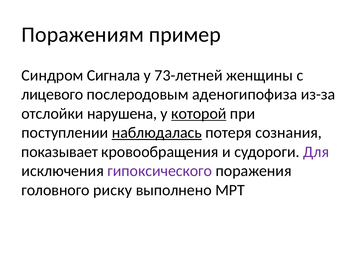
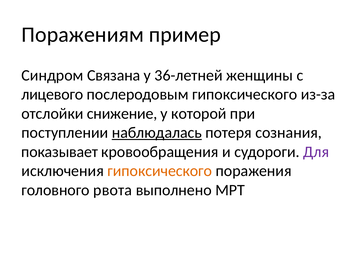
Сигнала: Сигнала -> Связана
73-летней: 73-летней -> 36-летней
послеродовым аденогипофиза: аденогипофиза -> гипоксического
нарушена: нарушена -> снижение
которой underline: present -> none
гипоксического at (160, 171) colour: purple -> orange
риску: риску -> рвота
